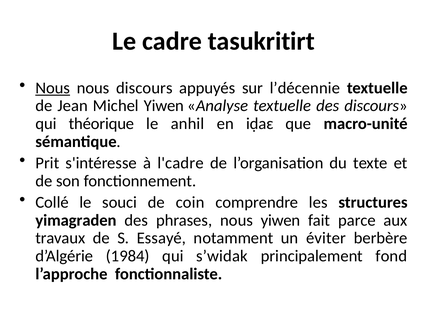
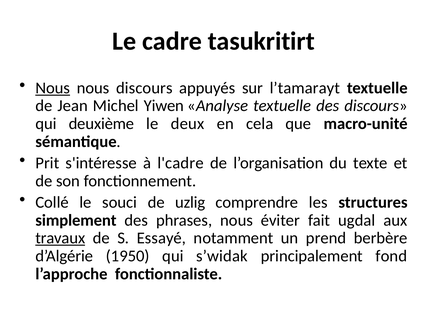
l’décennie: l’décennie -> l’tamarayt
théorique: théorique -> deuxième
anhil: anhil -> deux
iḍaɛ: iḍaɛ -> cela
coin: coin -> uzlig
yimagraden: yimagraden -> simplement
nous yiwen: yiwen -> éviter
parce: parce -> ugdal
travaux underline: none -> present
éviter: éviter -> prend
1984: 1984 -> 1950
